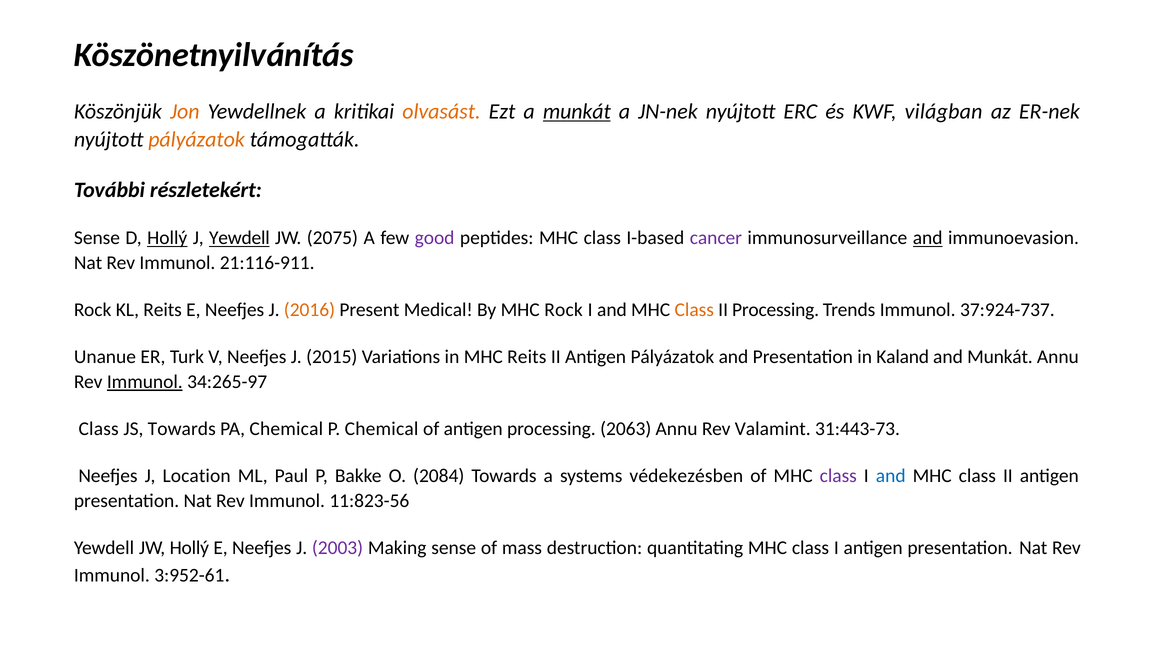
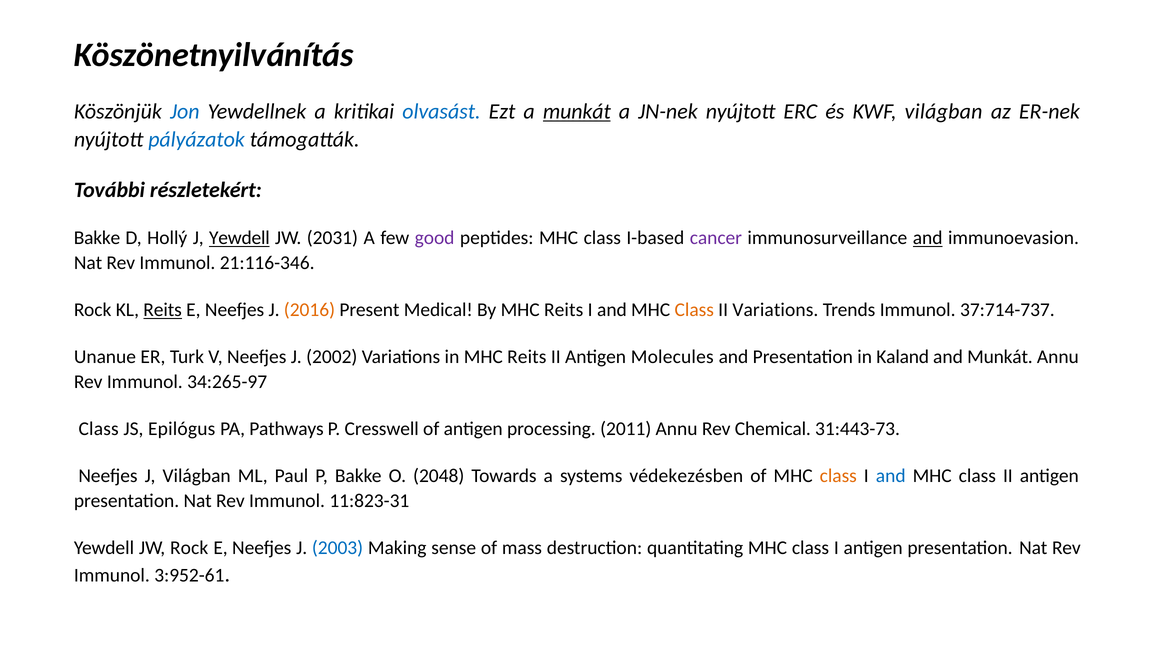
Jon colour: orange -> blue
olvasást colour: orange -> blue
pályázatok at (197, 140) colour: orange -> blue
Sense at (97, 238): Sense -> Bakke
Hollý at (167, 238) underline: present -> none
2075: 2075 -> 2031
21:116-911: 21:116-911 -> 21:116-346
Reits at (163, 310) underline: none -> present
By MHC Rock: Rock -> Reits
II Processing: Processing -> Variations
37:924-737: 37:924-737 -> 37:714-737
2015: 2015 -> 2002
Antigen Pályázatok: Pályázatok -> Molecules
Immunol at (145, 382) underline: present -> none
JS Towards: Towards -> Epilógus
PA Chemical: Chemical -> Pathways
P Chemical: Chemical -> Cresswell
2063: 2063 -> 2011
Valamint: Valamint -> Chemical
J Location: Location -> Világban
2084: 2084 -> 2048
class at (838, 476) colour: purple -> orange
11:823-56: 11:823-56 -> 11:823-31
JW Hollý: Hollý -> Rock
2003 colour: purple -> blue
